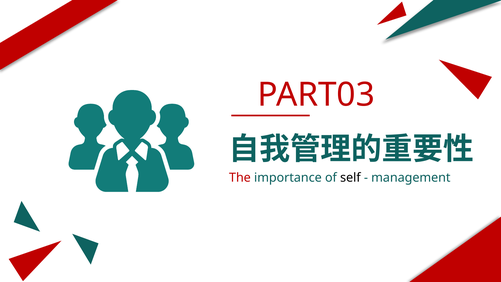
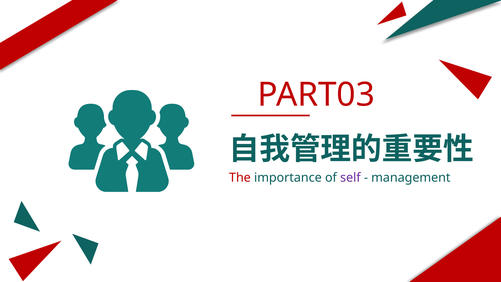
self colour: black -> purple
